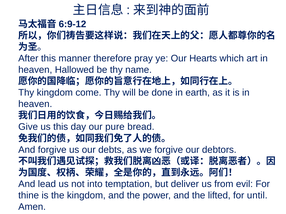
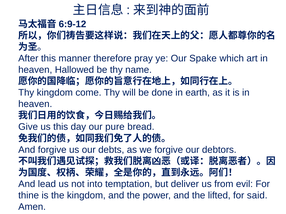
Hearts: Hearts -> Spake
until: until -> said
